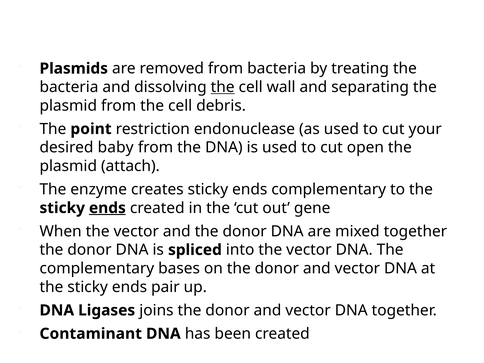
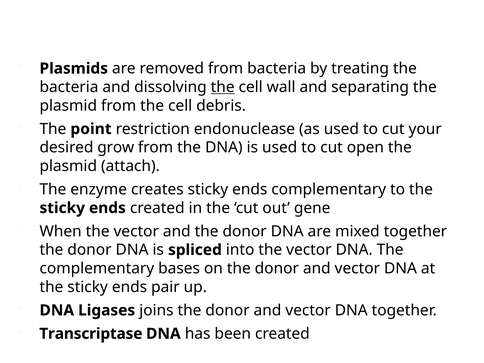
baby: baby -> grow
ends at (107, 208) underline: present -> none
Contaminant: Contaminant -> Transcriptase
